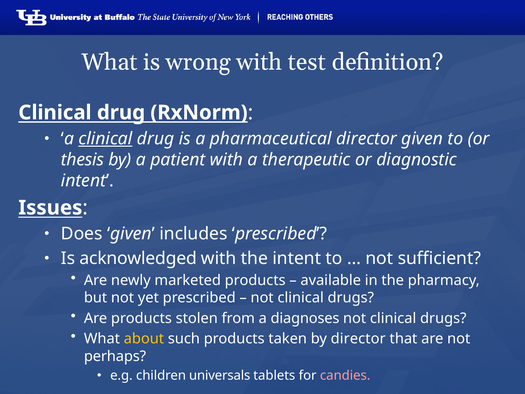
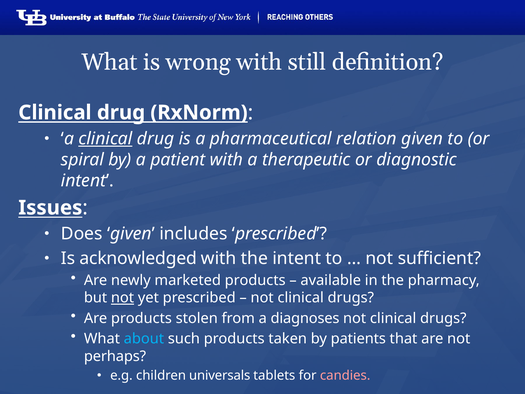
test: test -> still
pharmaceutical director: director -> relation
thesis: thesis -> spiral
not at (123, 298) underline: none -> present
about colour: yellow -> light blue
by director: director -> patients
